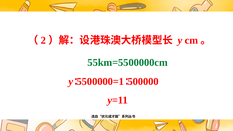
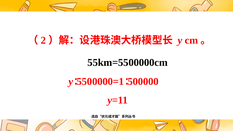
55km=5500000cm colour: green -> black
